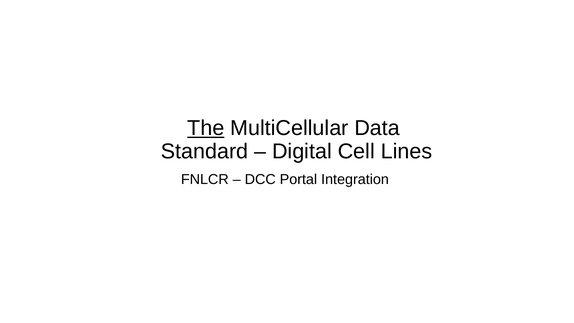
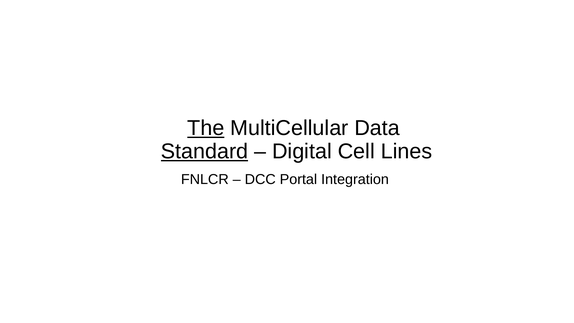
Standard underline: none -> present
